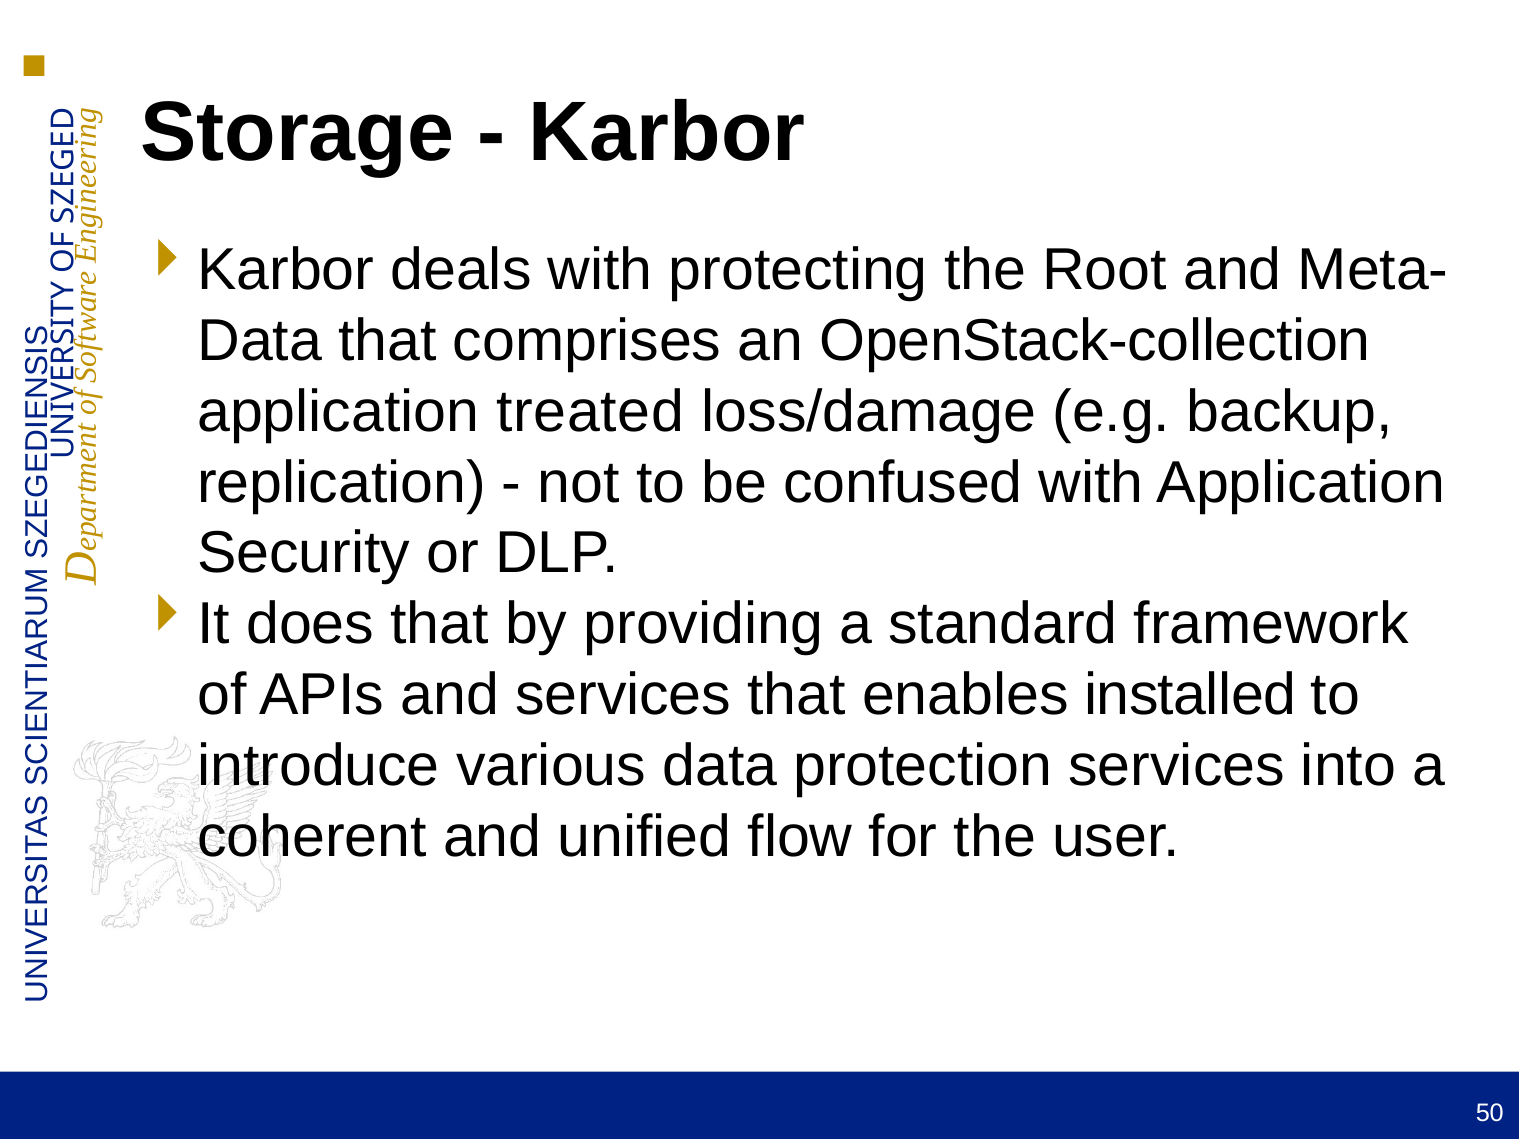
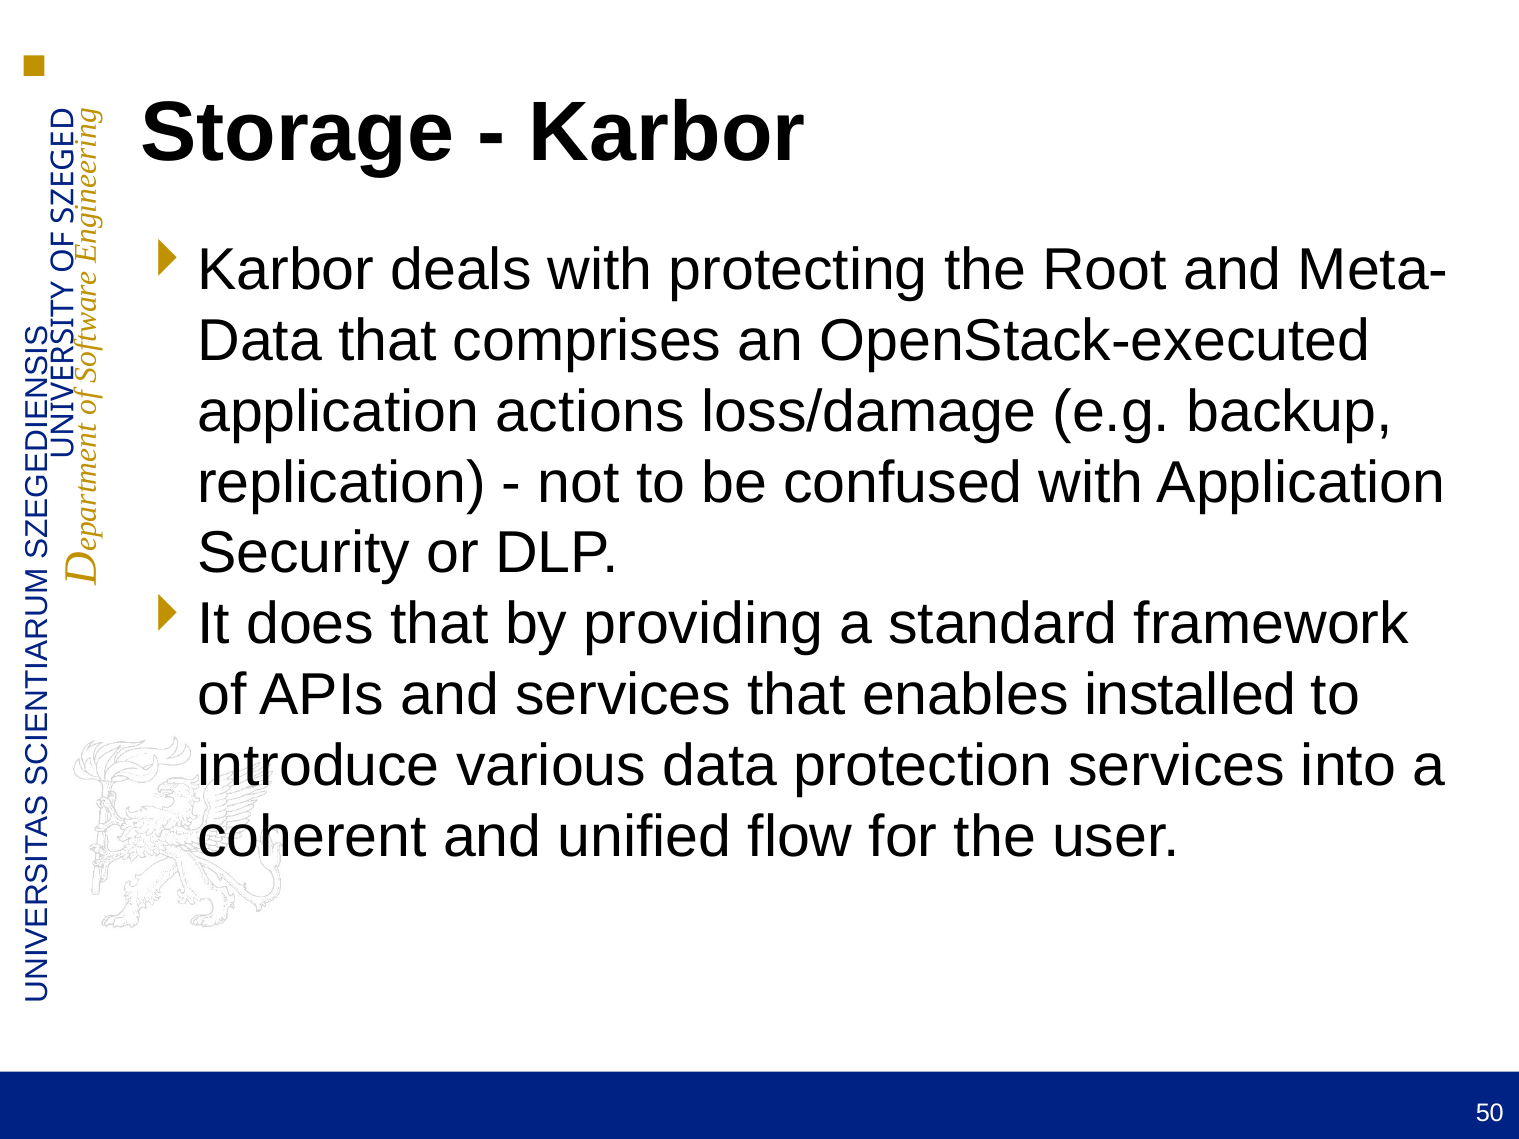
OpenStack-collection: OpenStack-collection -> OpenStack-executed
treated: treated -> actions
